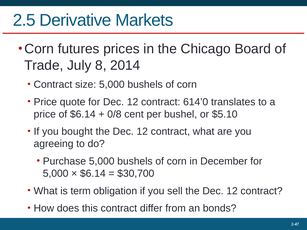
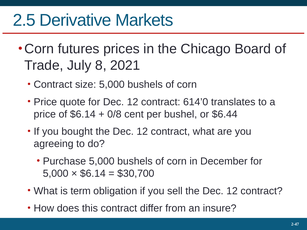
2014: 2014 -> 2021
$5.10: $5.10 -> $6.44
bonds: bonds -> insure
